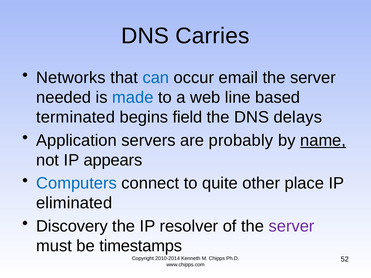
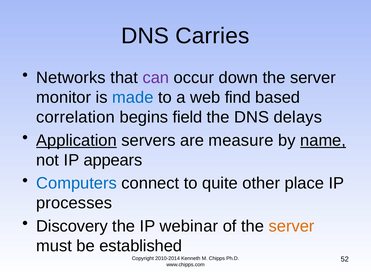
can colour: blue -> purple
email: email -> down
needed: needed -> monitor
line: line -> find
terminated: terminated -> correlation
Application underline: none -> present
probably: probably -> measure
eliminated: eliminated -> processes
resolver: resolver -> webinar
server at (292, 226) colour: purple -> orange
timestamps: timestamps -> established
